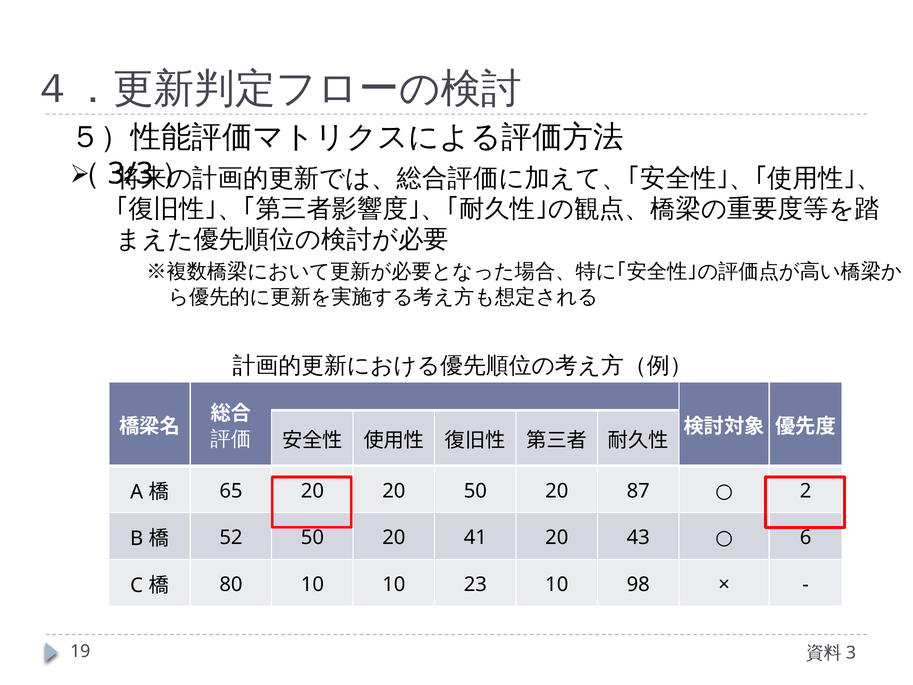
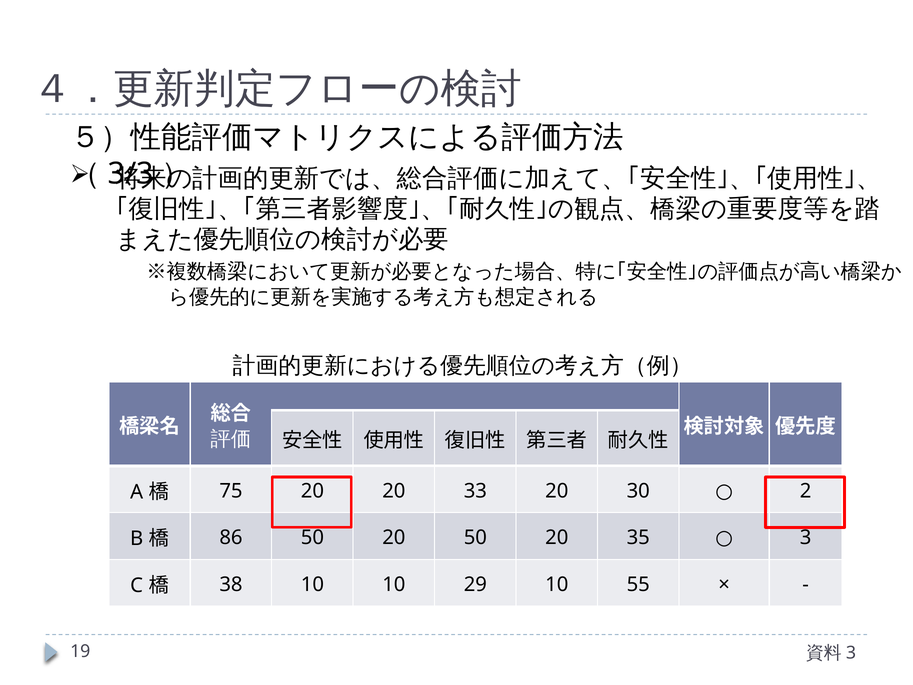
65: 65 -> 75
20 50: 50 -> 33
87: 87 -> 30
52: 52 -> 86
20 41: 41 -> 50
43: 43 -> 35
6: 6 -> 3
80: 80 -> 38
23: 23 -> 29
98: 98 -> 55
